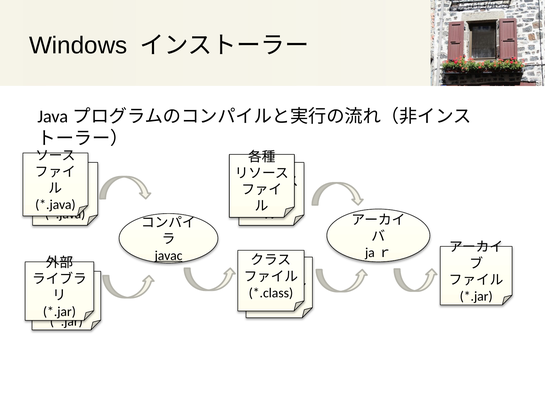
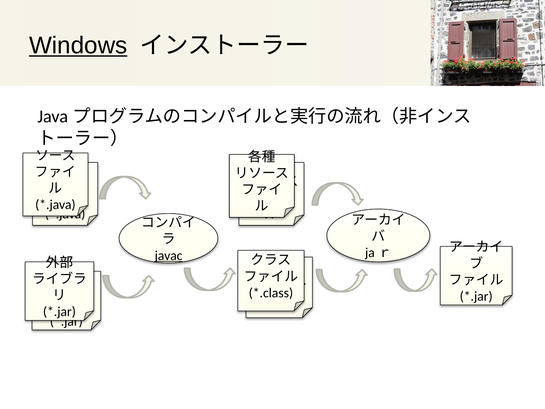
Windows underline: none -> present
